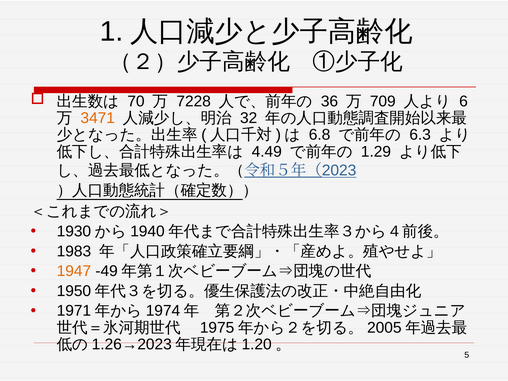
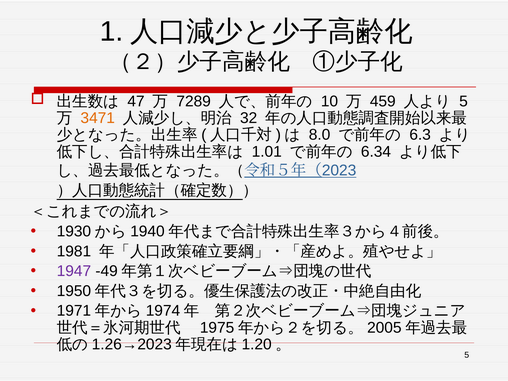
70: 70 -> 47
7228: 7228 -> 7289
36: 36 -> 10
709: 709 -> 459
6 at (464, 101): 6 -> 5
6.8: 6.8 -> 8.0
4.49: 4.49 -> 1.01
1.29: 1.29 -> 6.34
1983: 1983 -> 1981
1947 colour: orange -> purple
